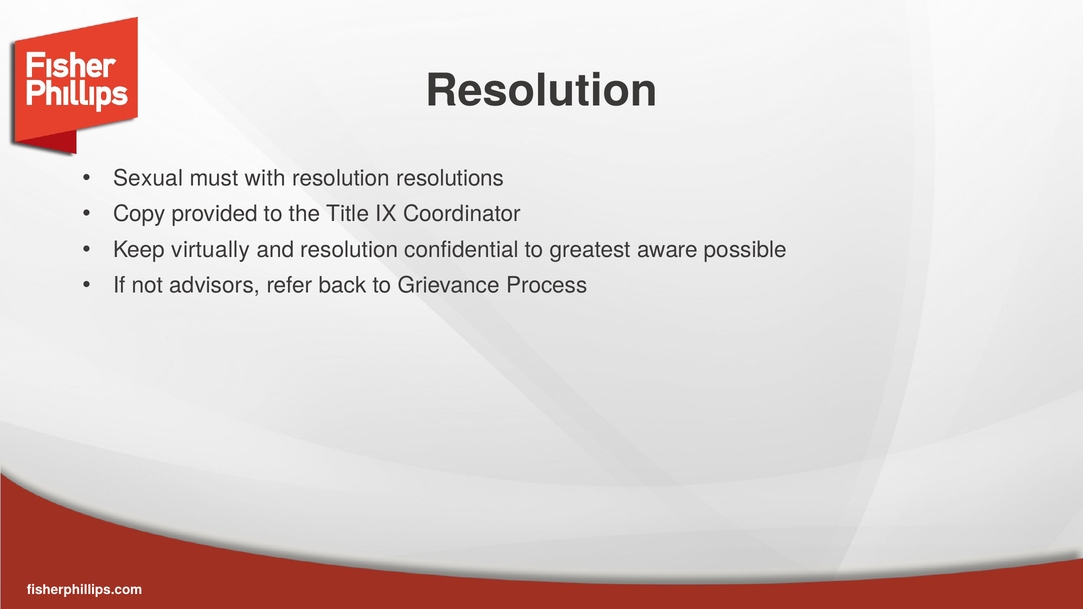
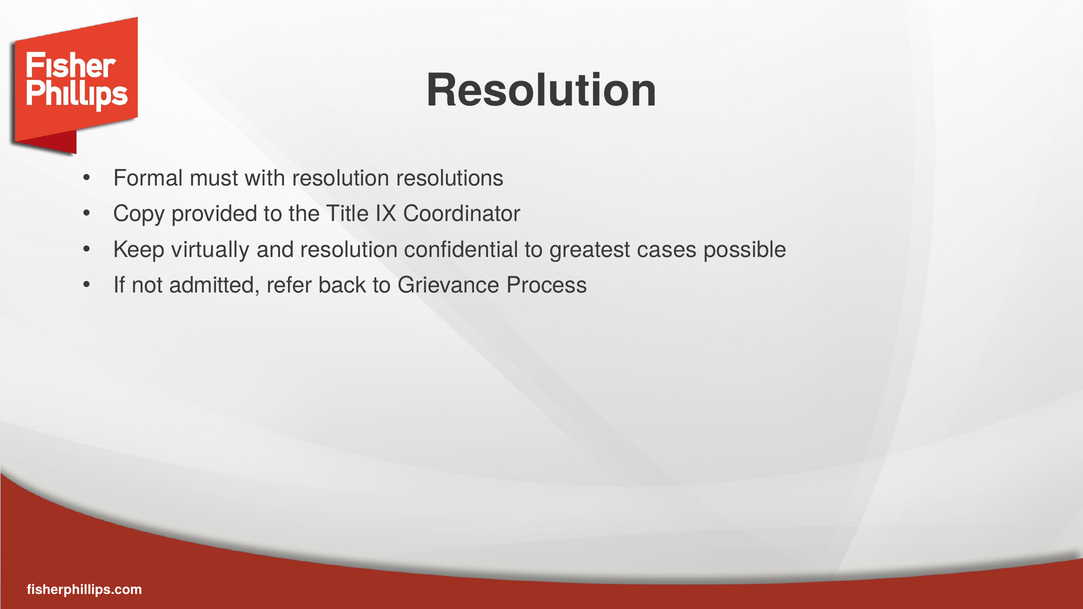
Sexual: Sexual -> Formal
aware: aware -> cases
advisors: advisors -> admitted
